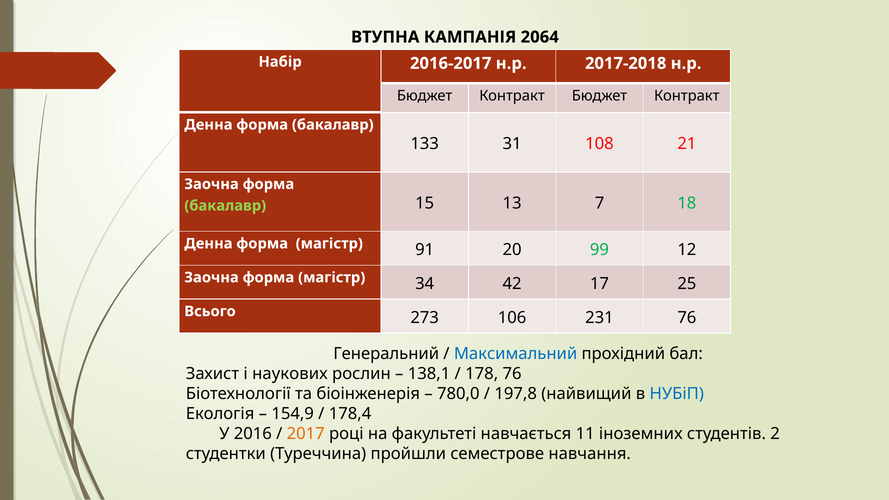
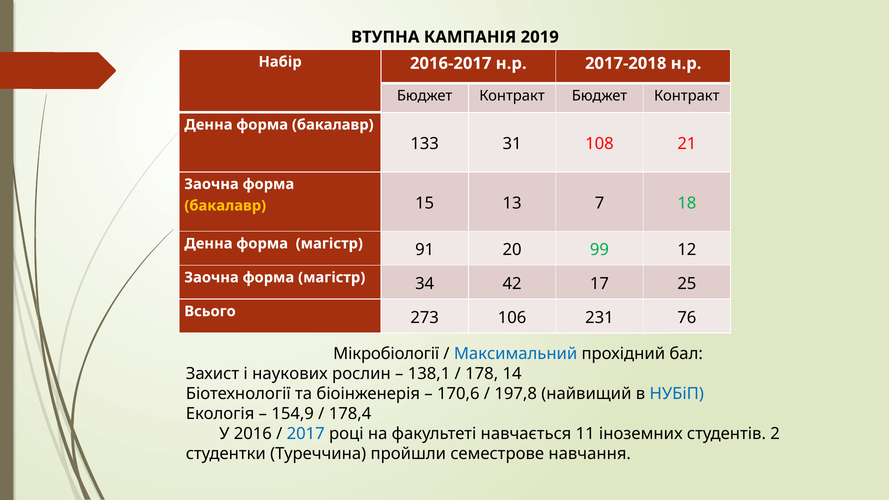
2064: 2064 -> 2019
бакалавр at (225, 206) colour: light green -> yellow
Генеральний: Генеральний -> Мікробіології
178 76: 76 -> 14
780,0: 780,0 -> 170,6
2017 colour: orange -> blue
